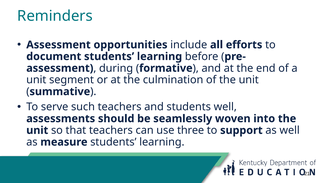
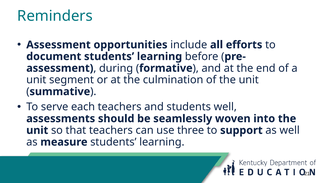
such: such -> each
